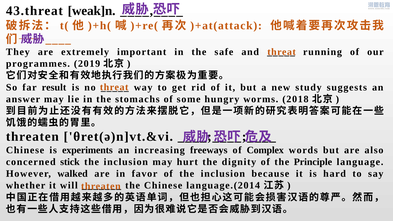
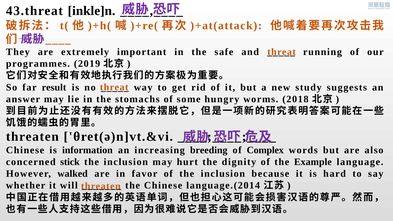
weak]n: weak]n -> inkle]n
experiments: experiments -> information
freeways: freeways -> breeding
Principle: Principle -> Example
